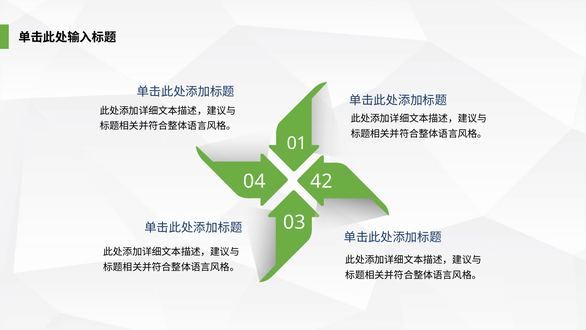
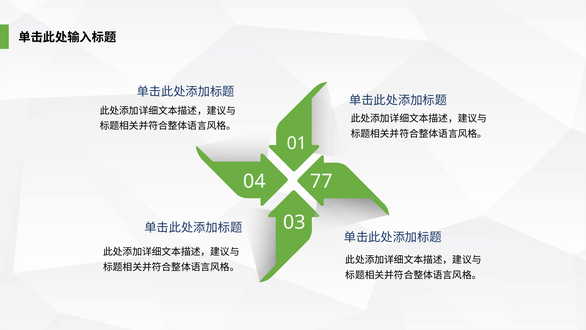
42: 42 -> 77
